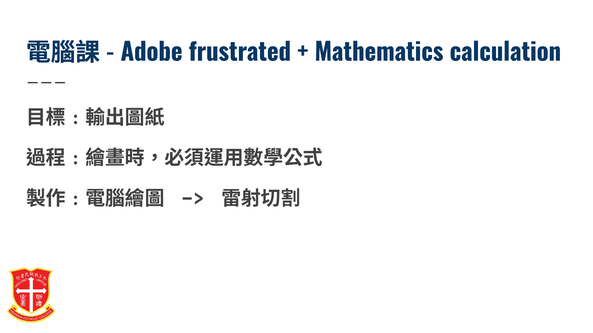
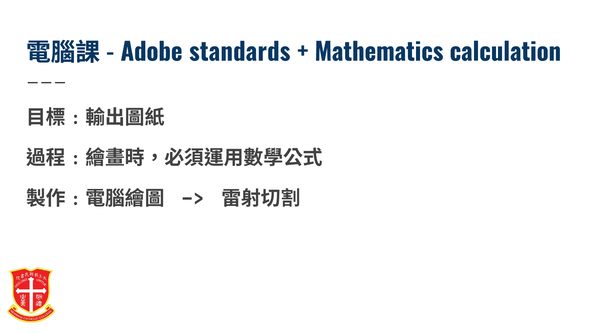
frustrated: frustrated -> standards
